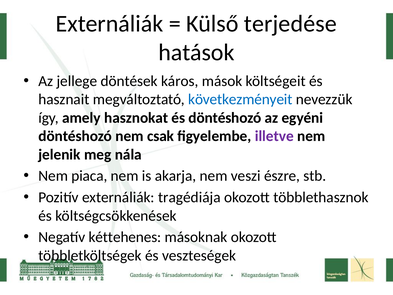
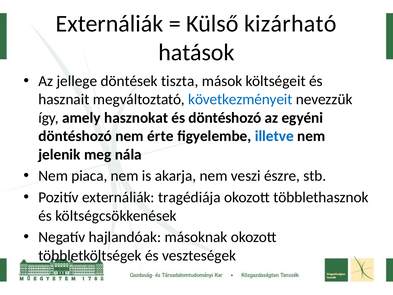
terjedése: terjedése -> kizárható
káros: káros -> tiszta
csak: csak -> érte
illetve colour: purple -> blue
kéttehenes: kéttehenes -> hajlandóak
